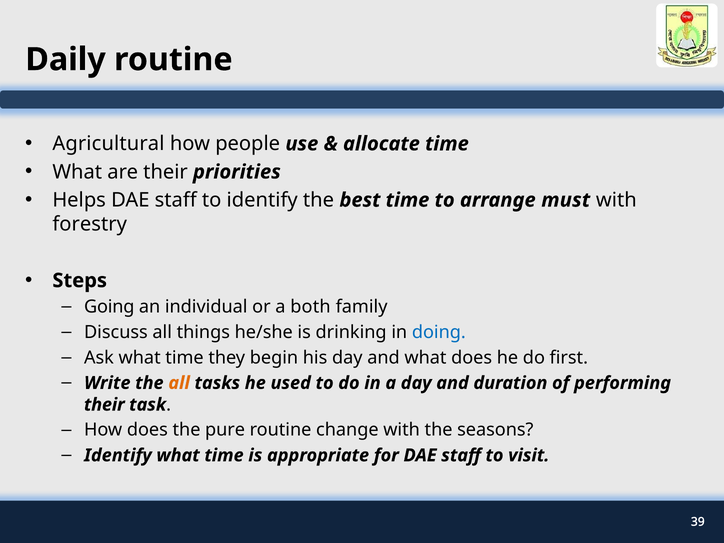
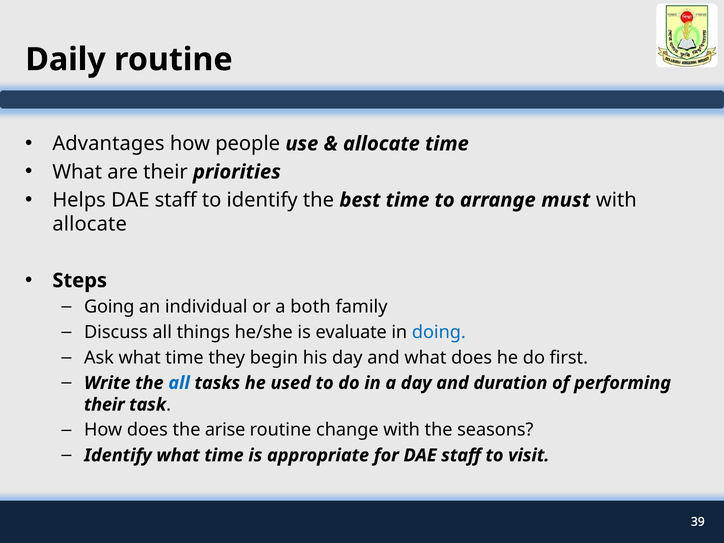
Agricultural: Agricultural -> Advantages
forestry at (90, 224): forestry -> allocate
drinking: drinking -> evaluate
all at (179, 383) colour: orange -> blue
pure: pure -> arise
